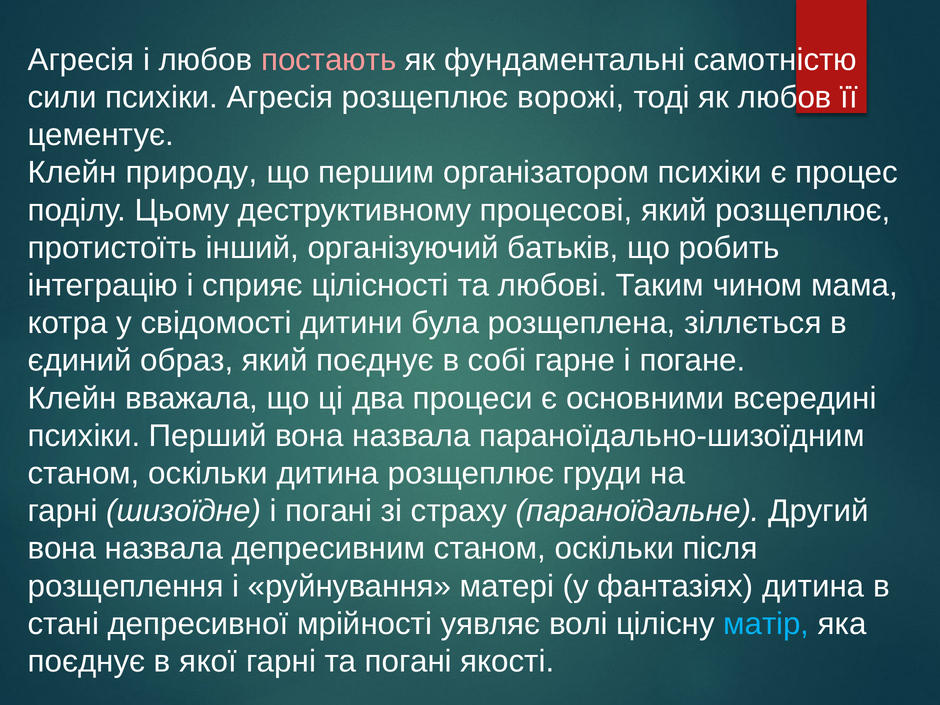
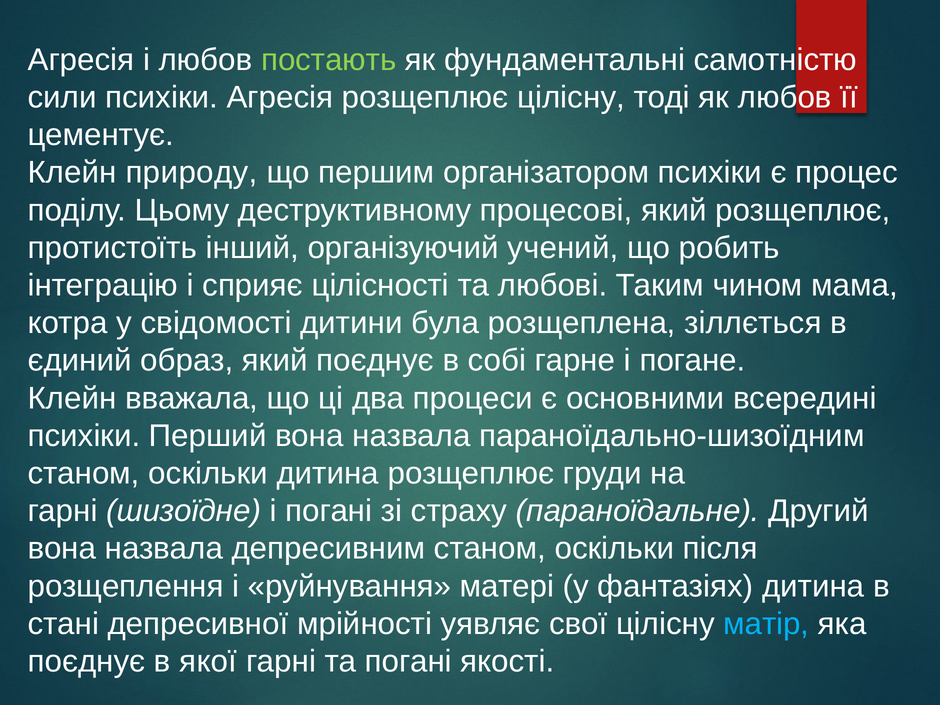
постають colour: pink -> light green
розщеплює ворожі: ворожі -> цілісну
батьків: батьків -> учений
волі: волі -> свої
